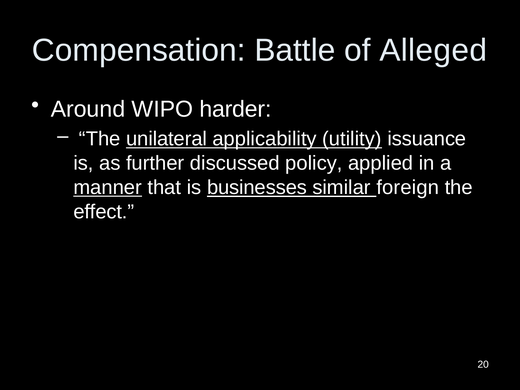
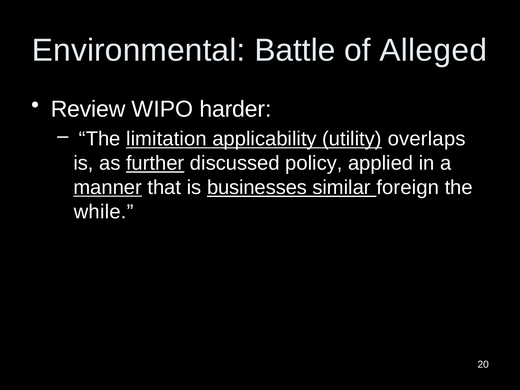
Compensation: Compensation -> Environmental
Around: Around -> Review
unilateral: unilateral -> limitation
issuance: issuance -> overlaps
further underline: none -> present
effect: effect -> while
